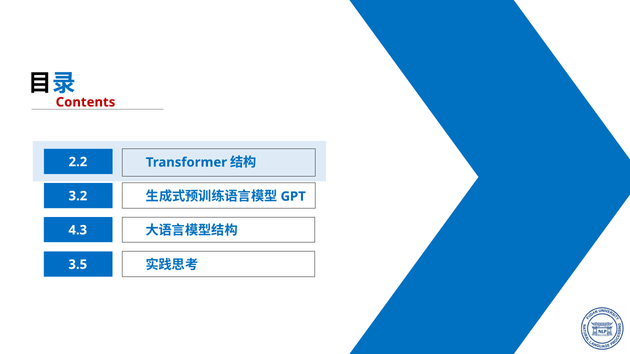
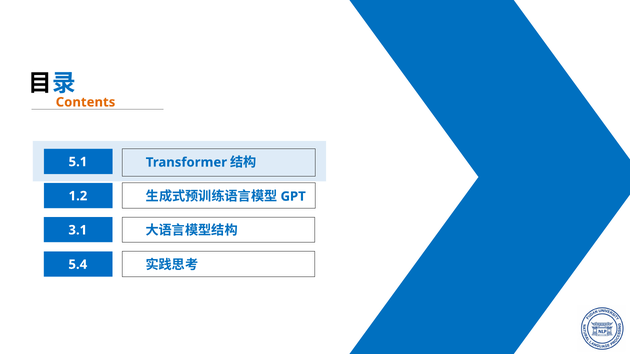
Contents colour: red -> orange
2.2: 2.2 -> 5.1
3.2: 3.2 -> 1.2
4.3: 4.3 -> 3.1
3.5: 3.5 -> 5.4
